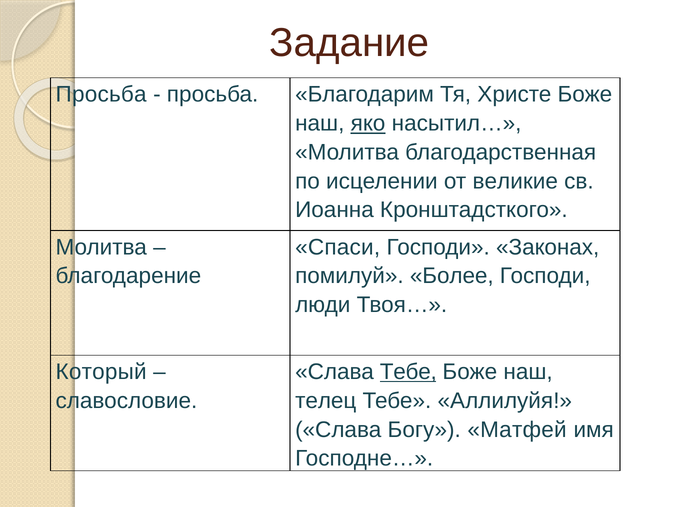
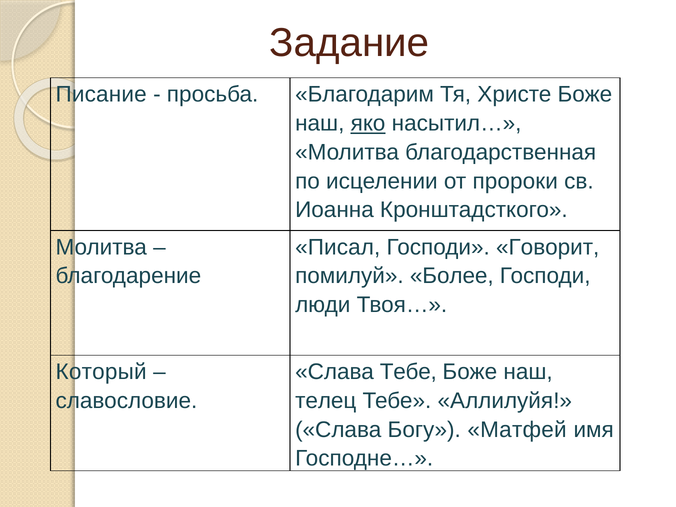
Просьба at (101, 95): Просьба -> Писание
великие: великие -> пророки
Спаси: Спаси -> Писал
Законах: Законах -> Говорит
Тебе at (408, 372) underline: present -> none
